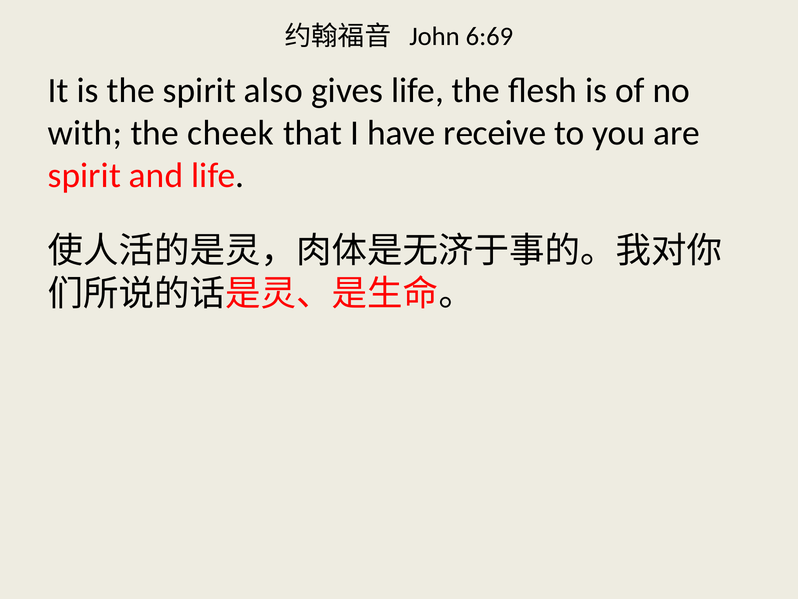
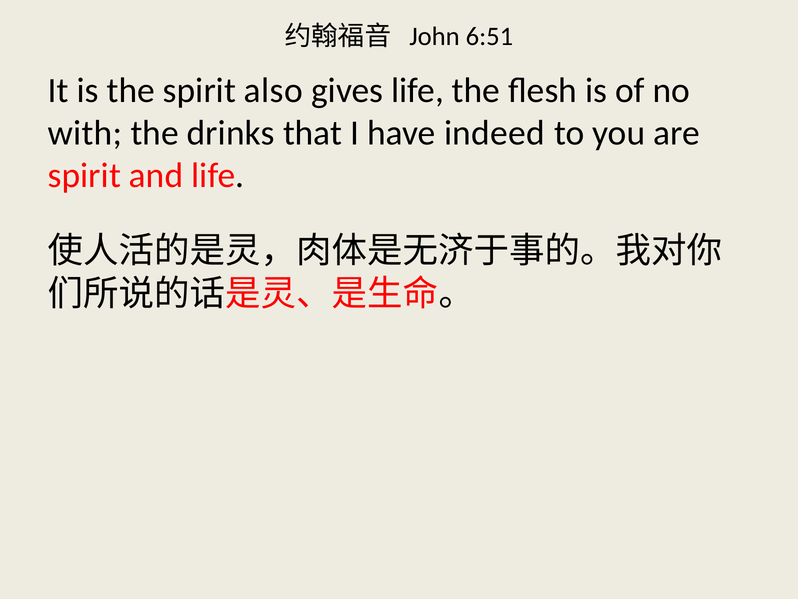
6:69: 6:69 -> 6:51
cheek: cheek -> drinks
receive: receive -> indeed
